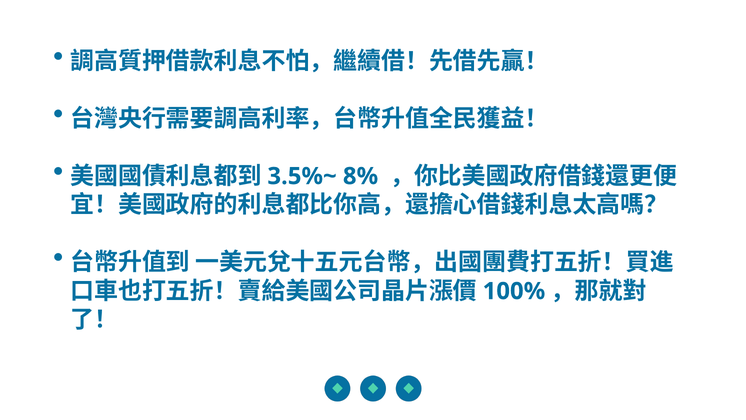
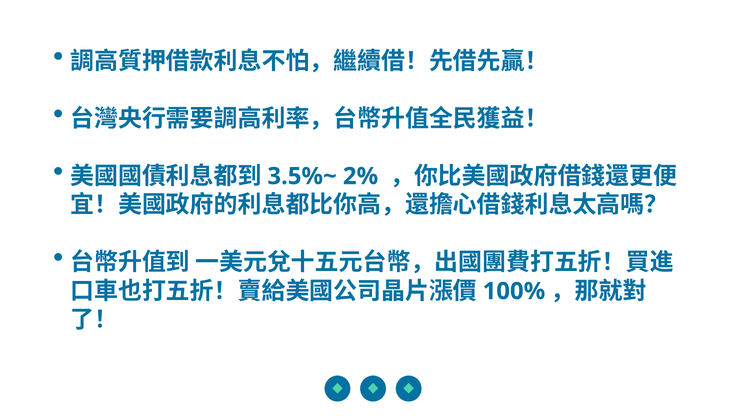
8%: 8% -> 2%
